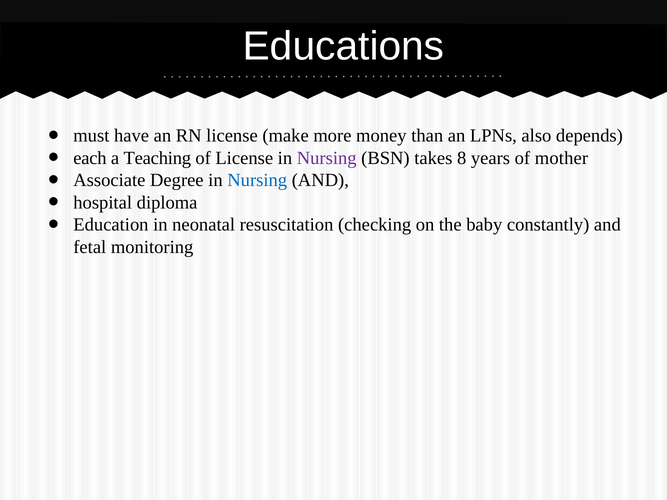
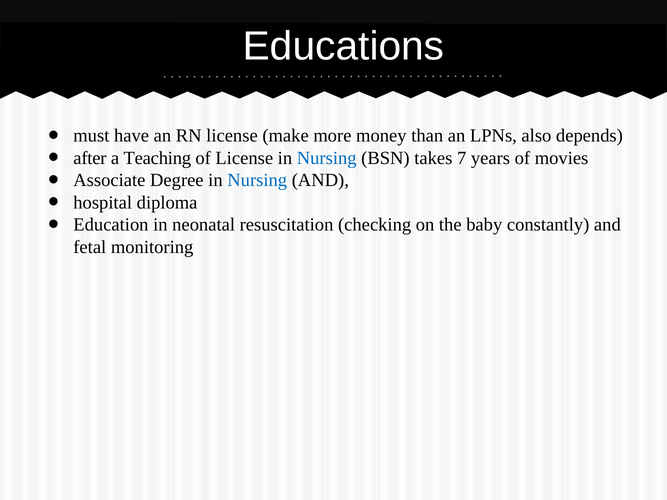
each: each -> after
Nursing at (327, 158) colour: purple -> blue
8: 8 -> 7
mother: mother -> movies
